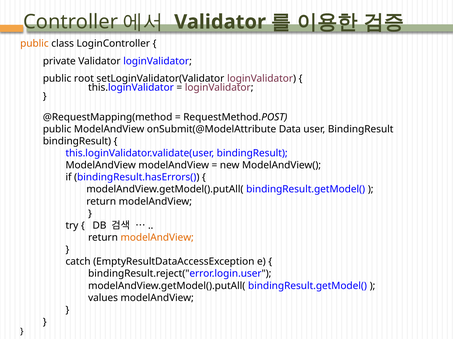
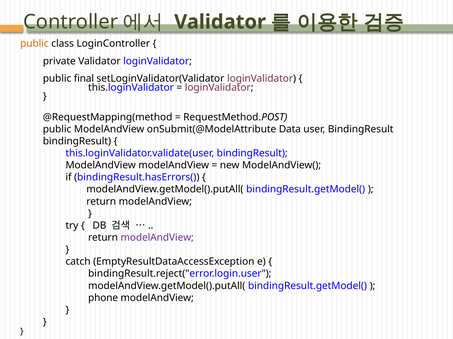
root: root -> final
modelAndView at (157, 238) colour: orange -> purple
values: values -> phone
